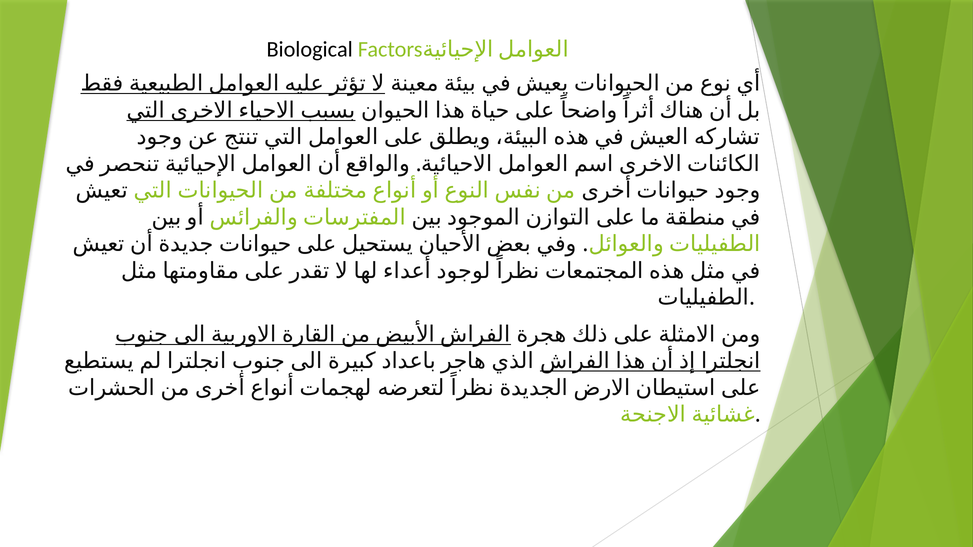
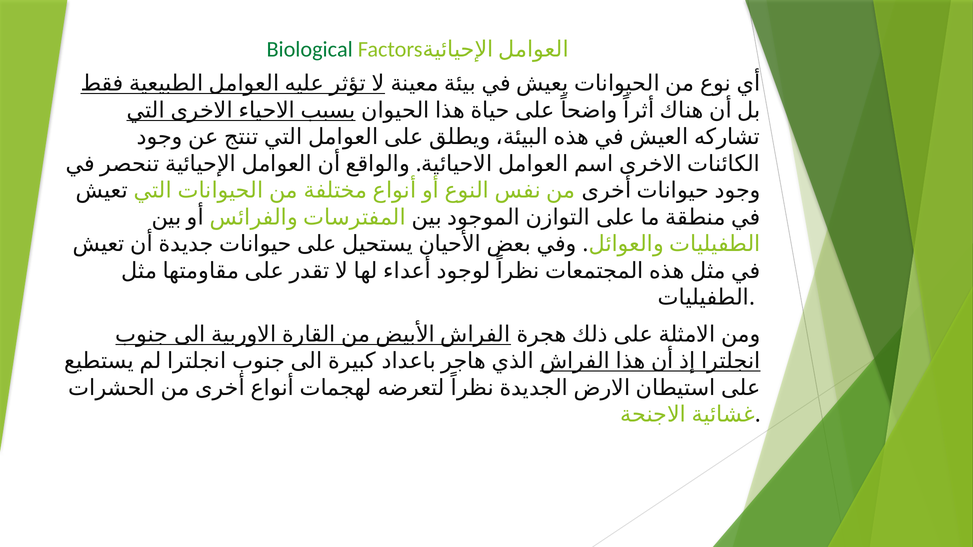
Biological colour: black -> green
